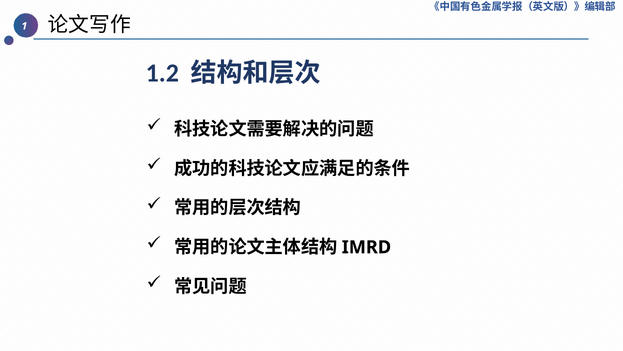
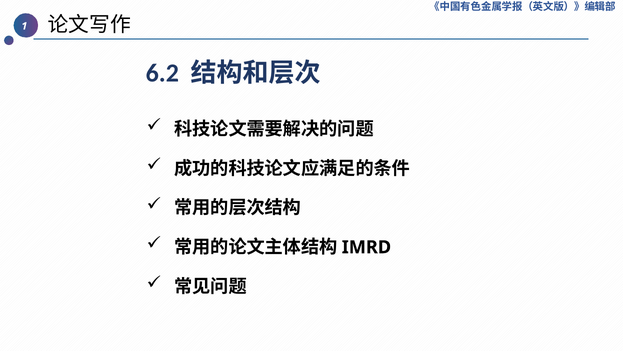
1.2: 1.2 -> 6.2
